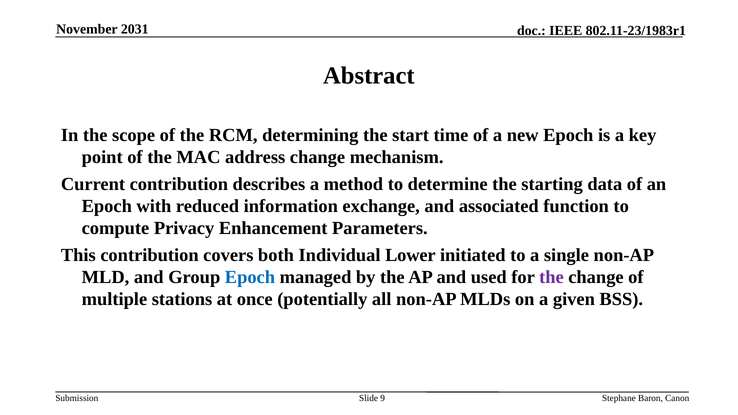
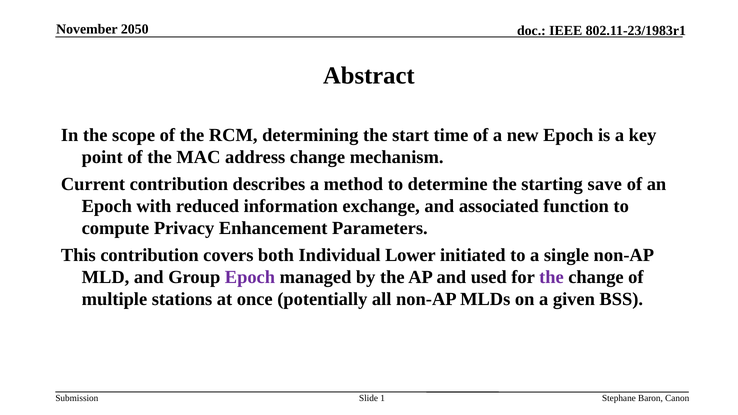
2031: 2031 -> 2050
data: data -> save
Epoch at (250, 277) colour: blue -> purple
9: 9 -> 1
